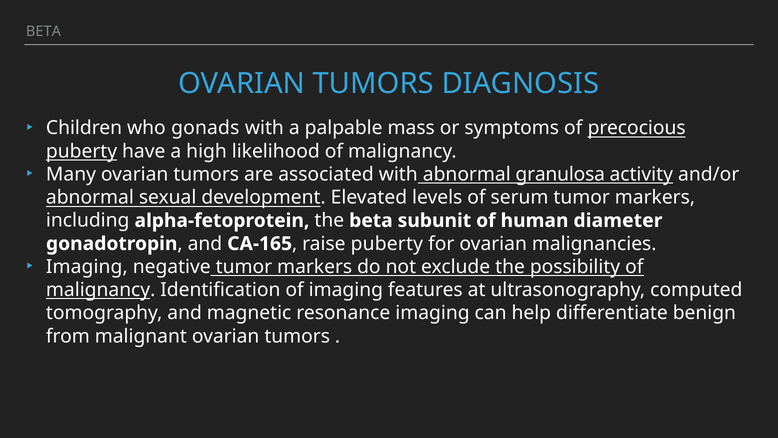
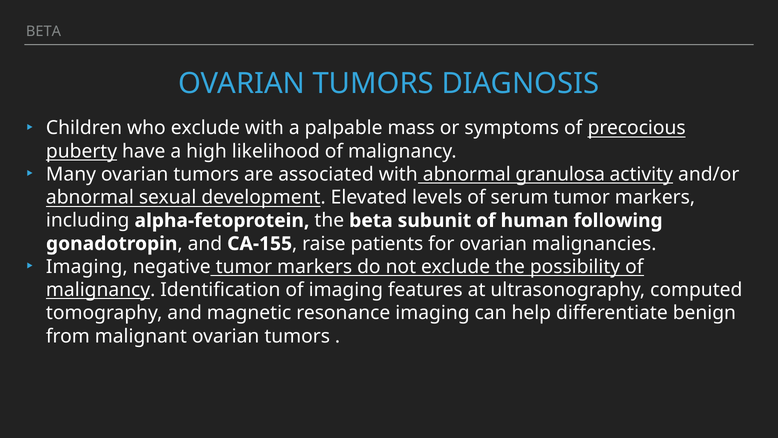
who gonads: gonads -> exclude
diameter: diameter -> following
CA-165: CA-165 -> CA-155
raise puberty: puberty -> patients
